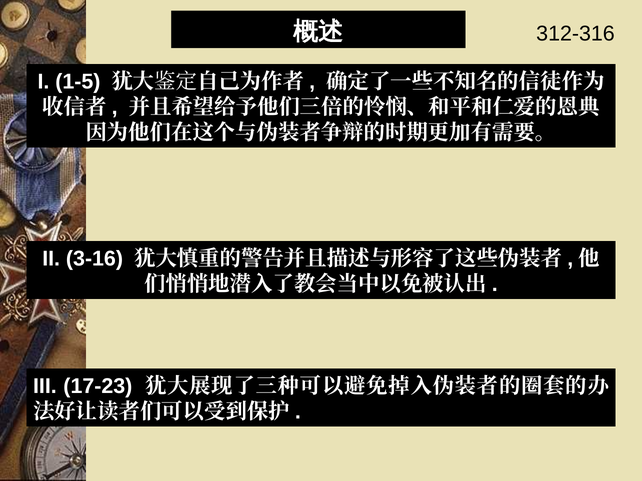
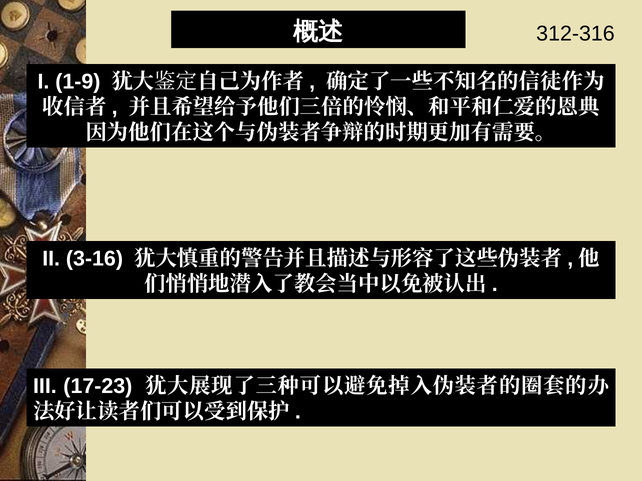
1-5: 1-5 -> 1-9
